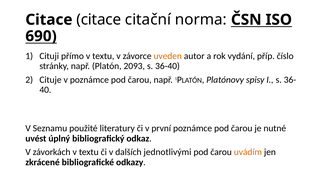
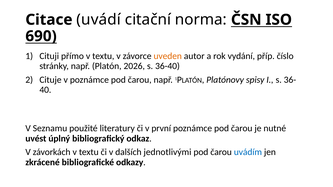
Citace citace: citace -> uvádí
2093: 2093 -> 2026
uvádím colour: orange -> blue
